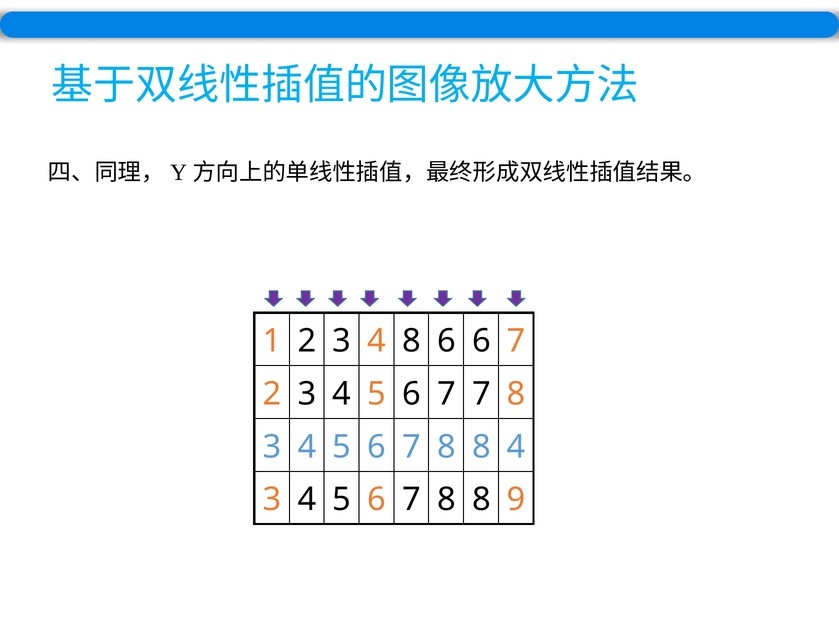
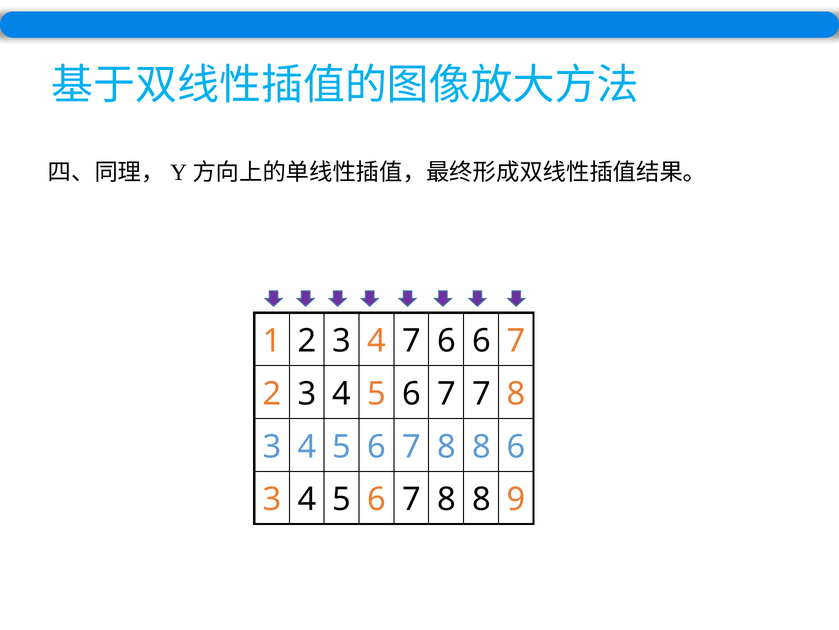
4 8: 8 -> 7
8 4: 4 -> 6
